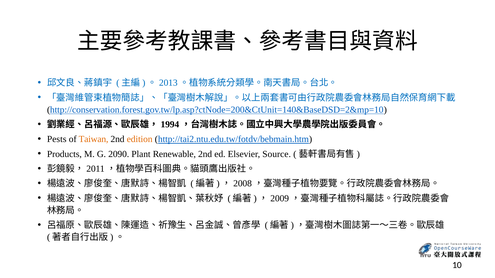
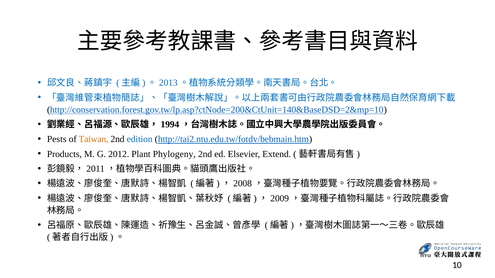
edition colour: orange -> blue
2090: 2090 -> 2012
Renewable: Renewable -> Phylogeny
Source: Source -> Extend
